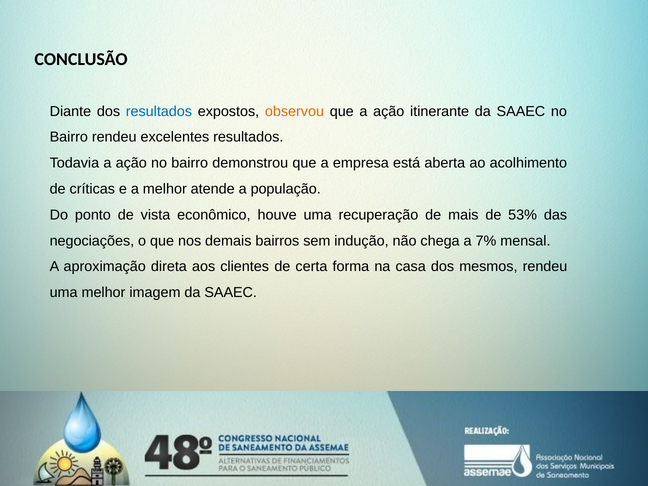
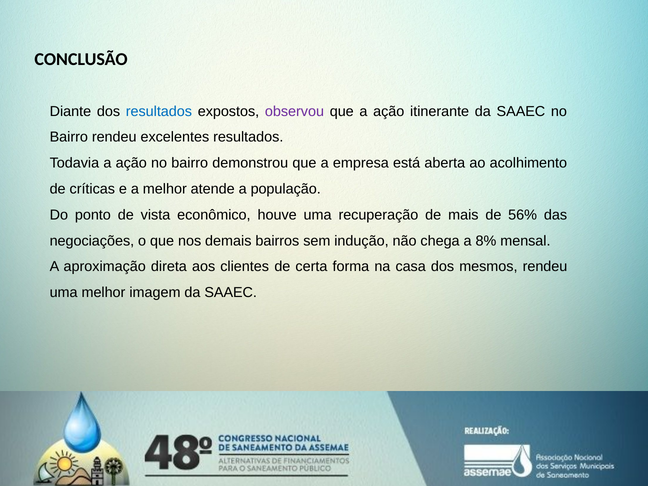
observou colour: orange -> purple
53%: 53% -> 56%
7%: 7% -> 8%
